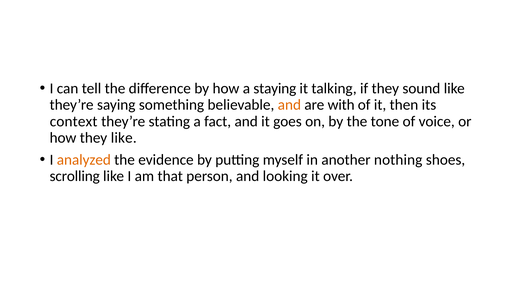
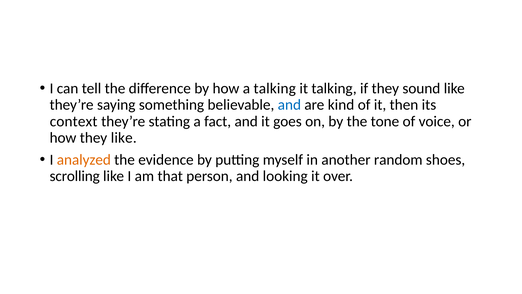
a staying: staying -> talking
and at (289, 105) colour: orange -> blue
with: with -> kind
nothing: nothing -> random
